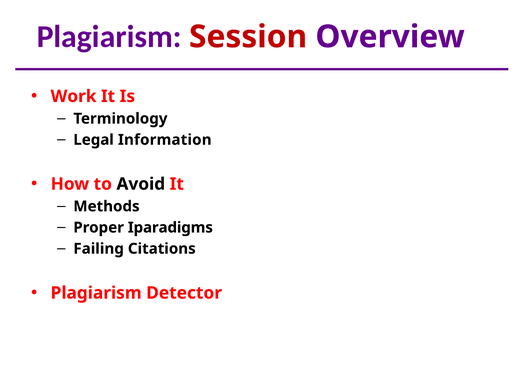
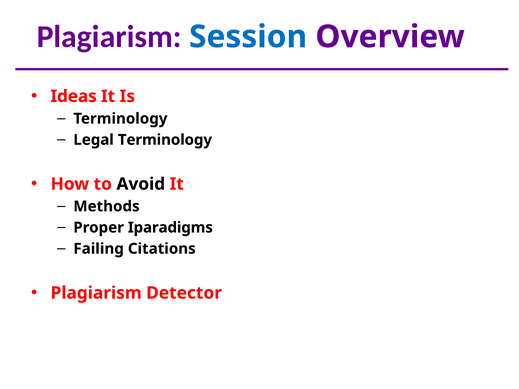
Session colour: red -> blue
Work: Work -> Ideas
Legal Information: Information -> Terminology
